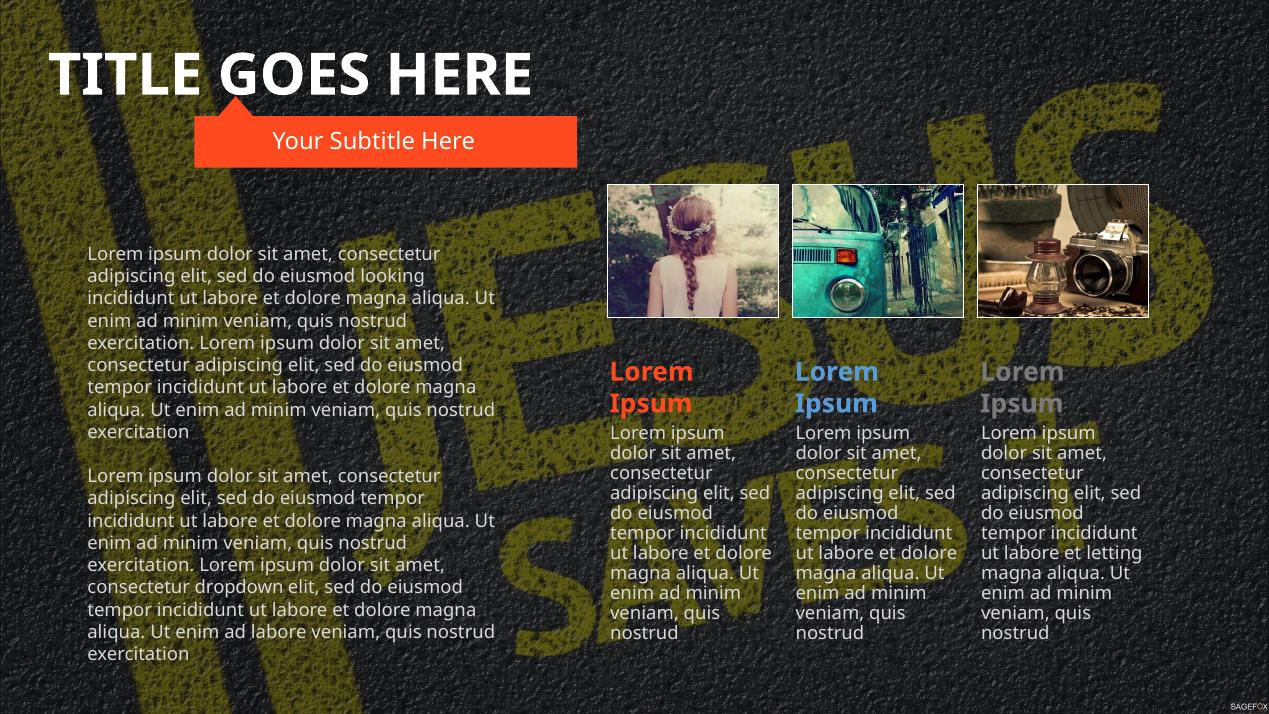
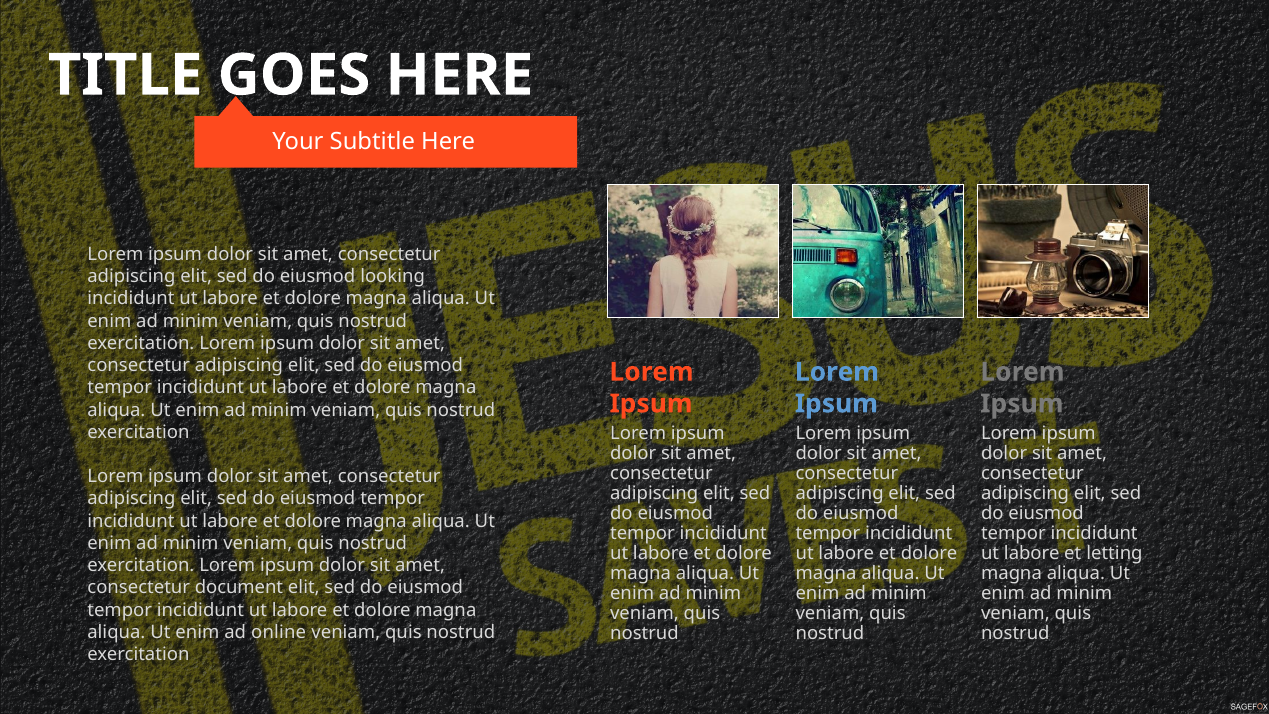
dropdown: dropdown -> document
ad labore: labore -> online
